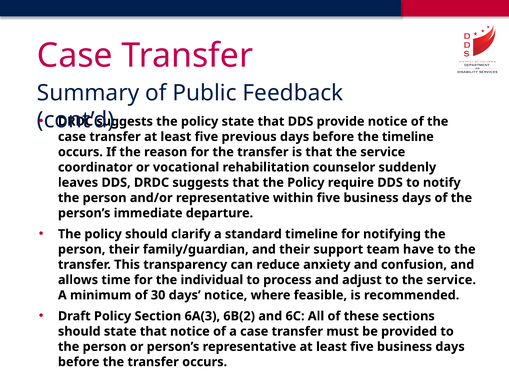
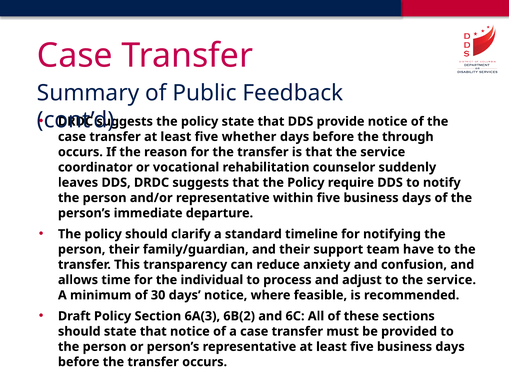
previous: previous -> whether
the timeline: timeline -> through
